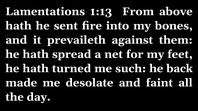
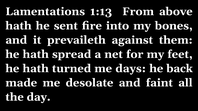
such: such -> days
